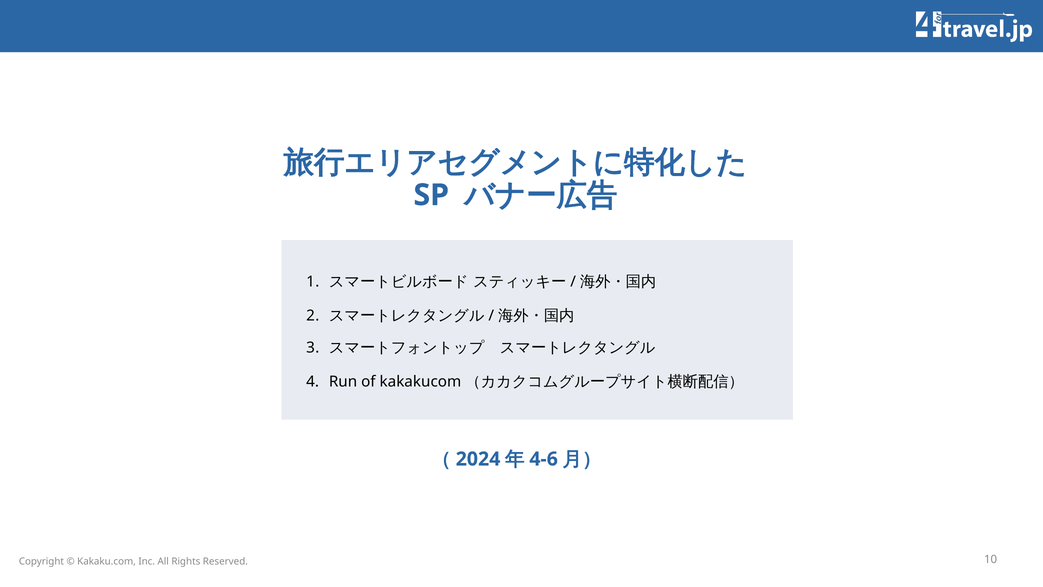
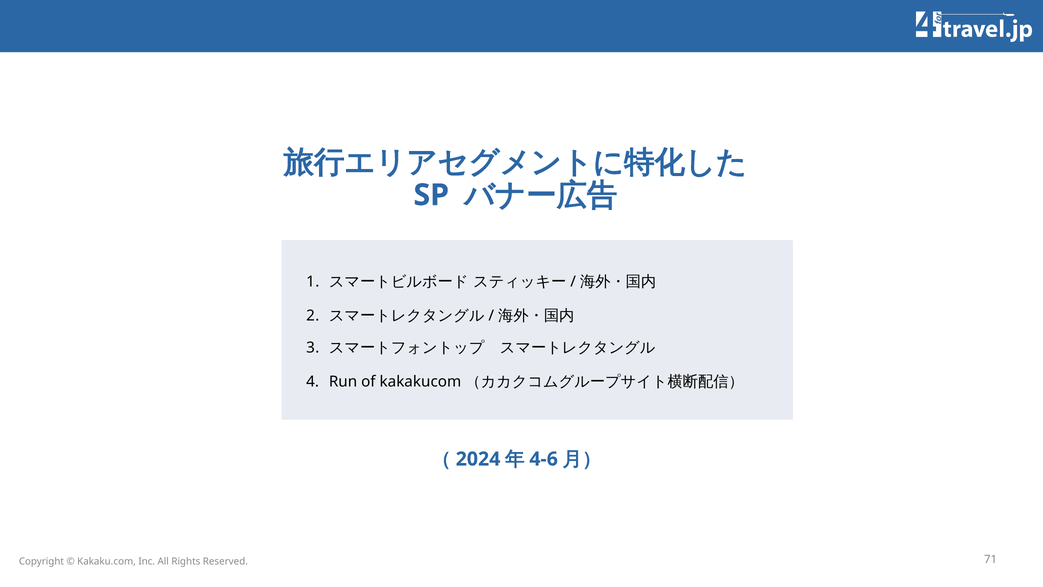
10: 10 -> 71
